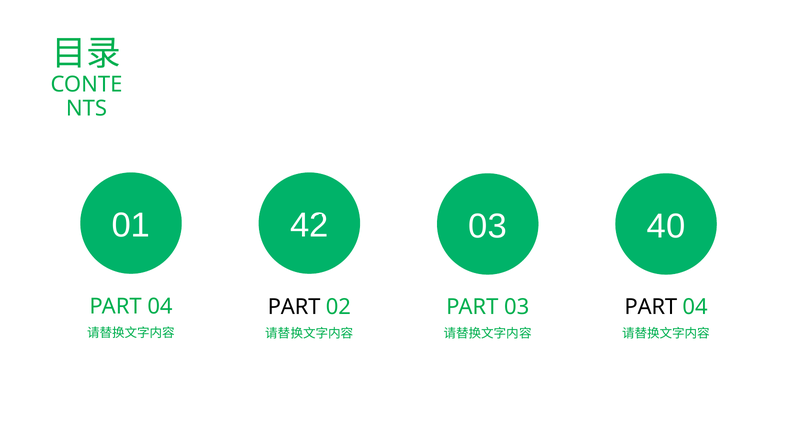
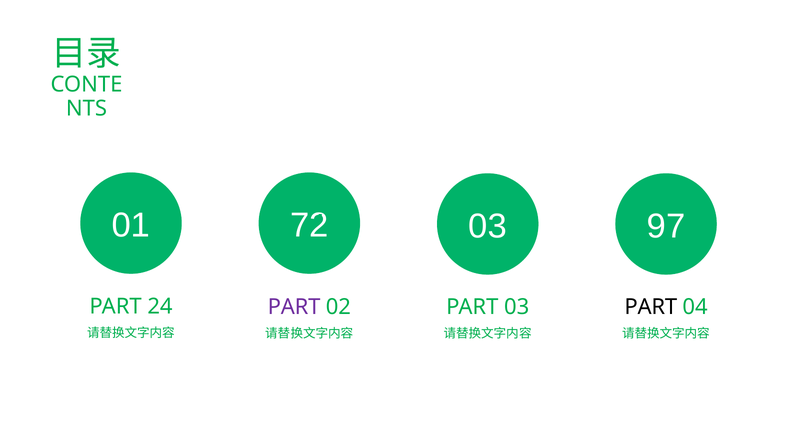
42: 42 -> 72
40: 40 -> 97
04 at (160, 307): 04 -> 24
PART at (294, 307) colour: black -> purple
